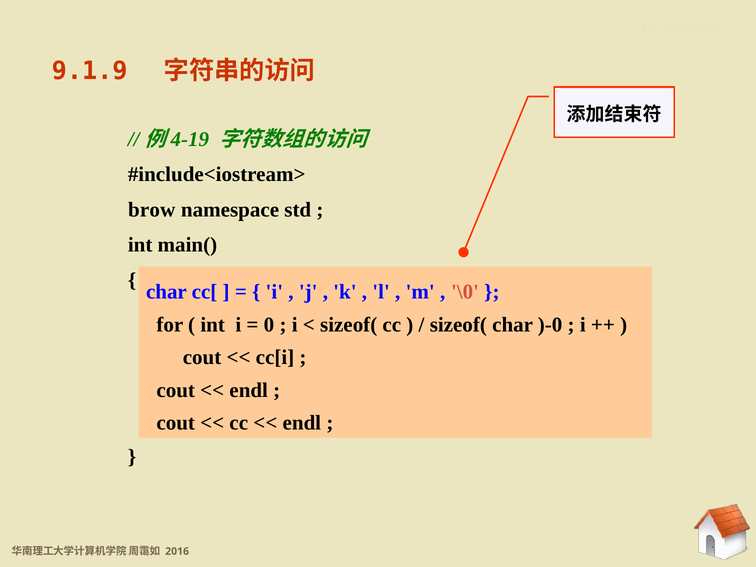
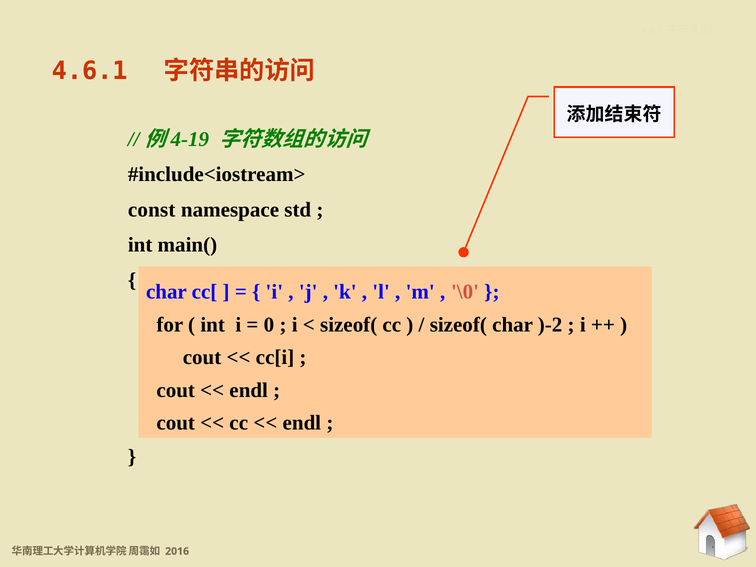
9.1.9: 9.1.9 -> 4.6.1
brow: brow -> const
)-0: )-0 -> )-2
